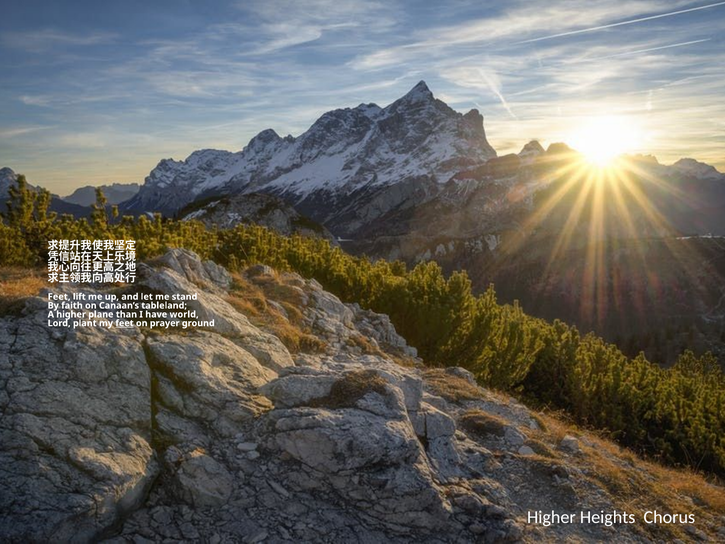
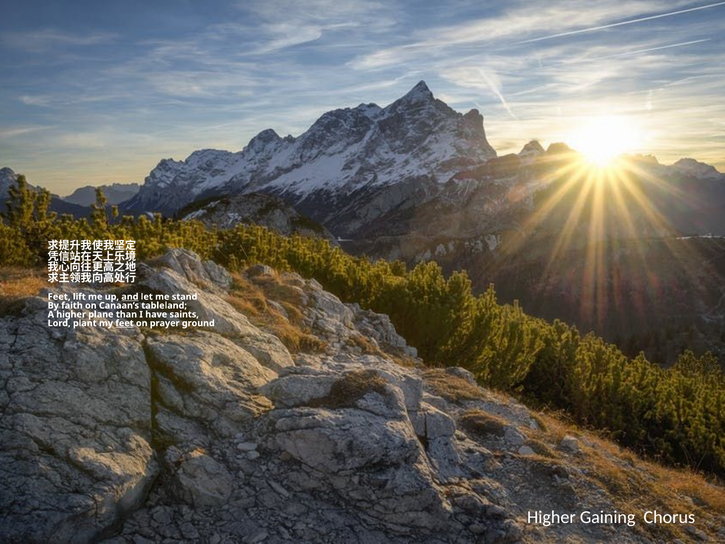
and underline: none -> present
world: world -> saints
Heights: Heights -> Gaining
